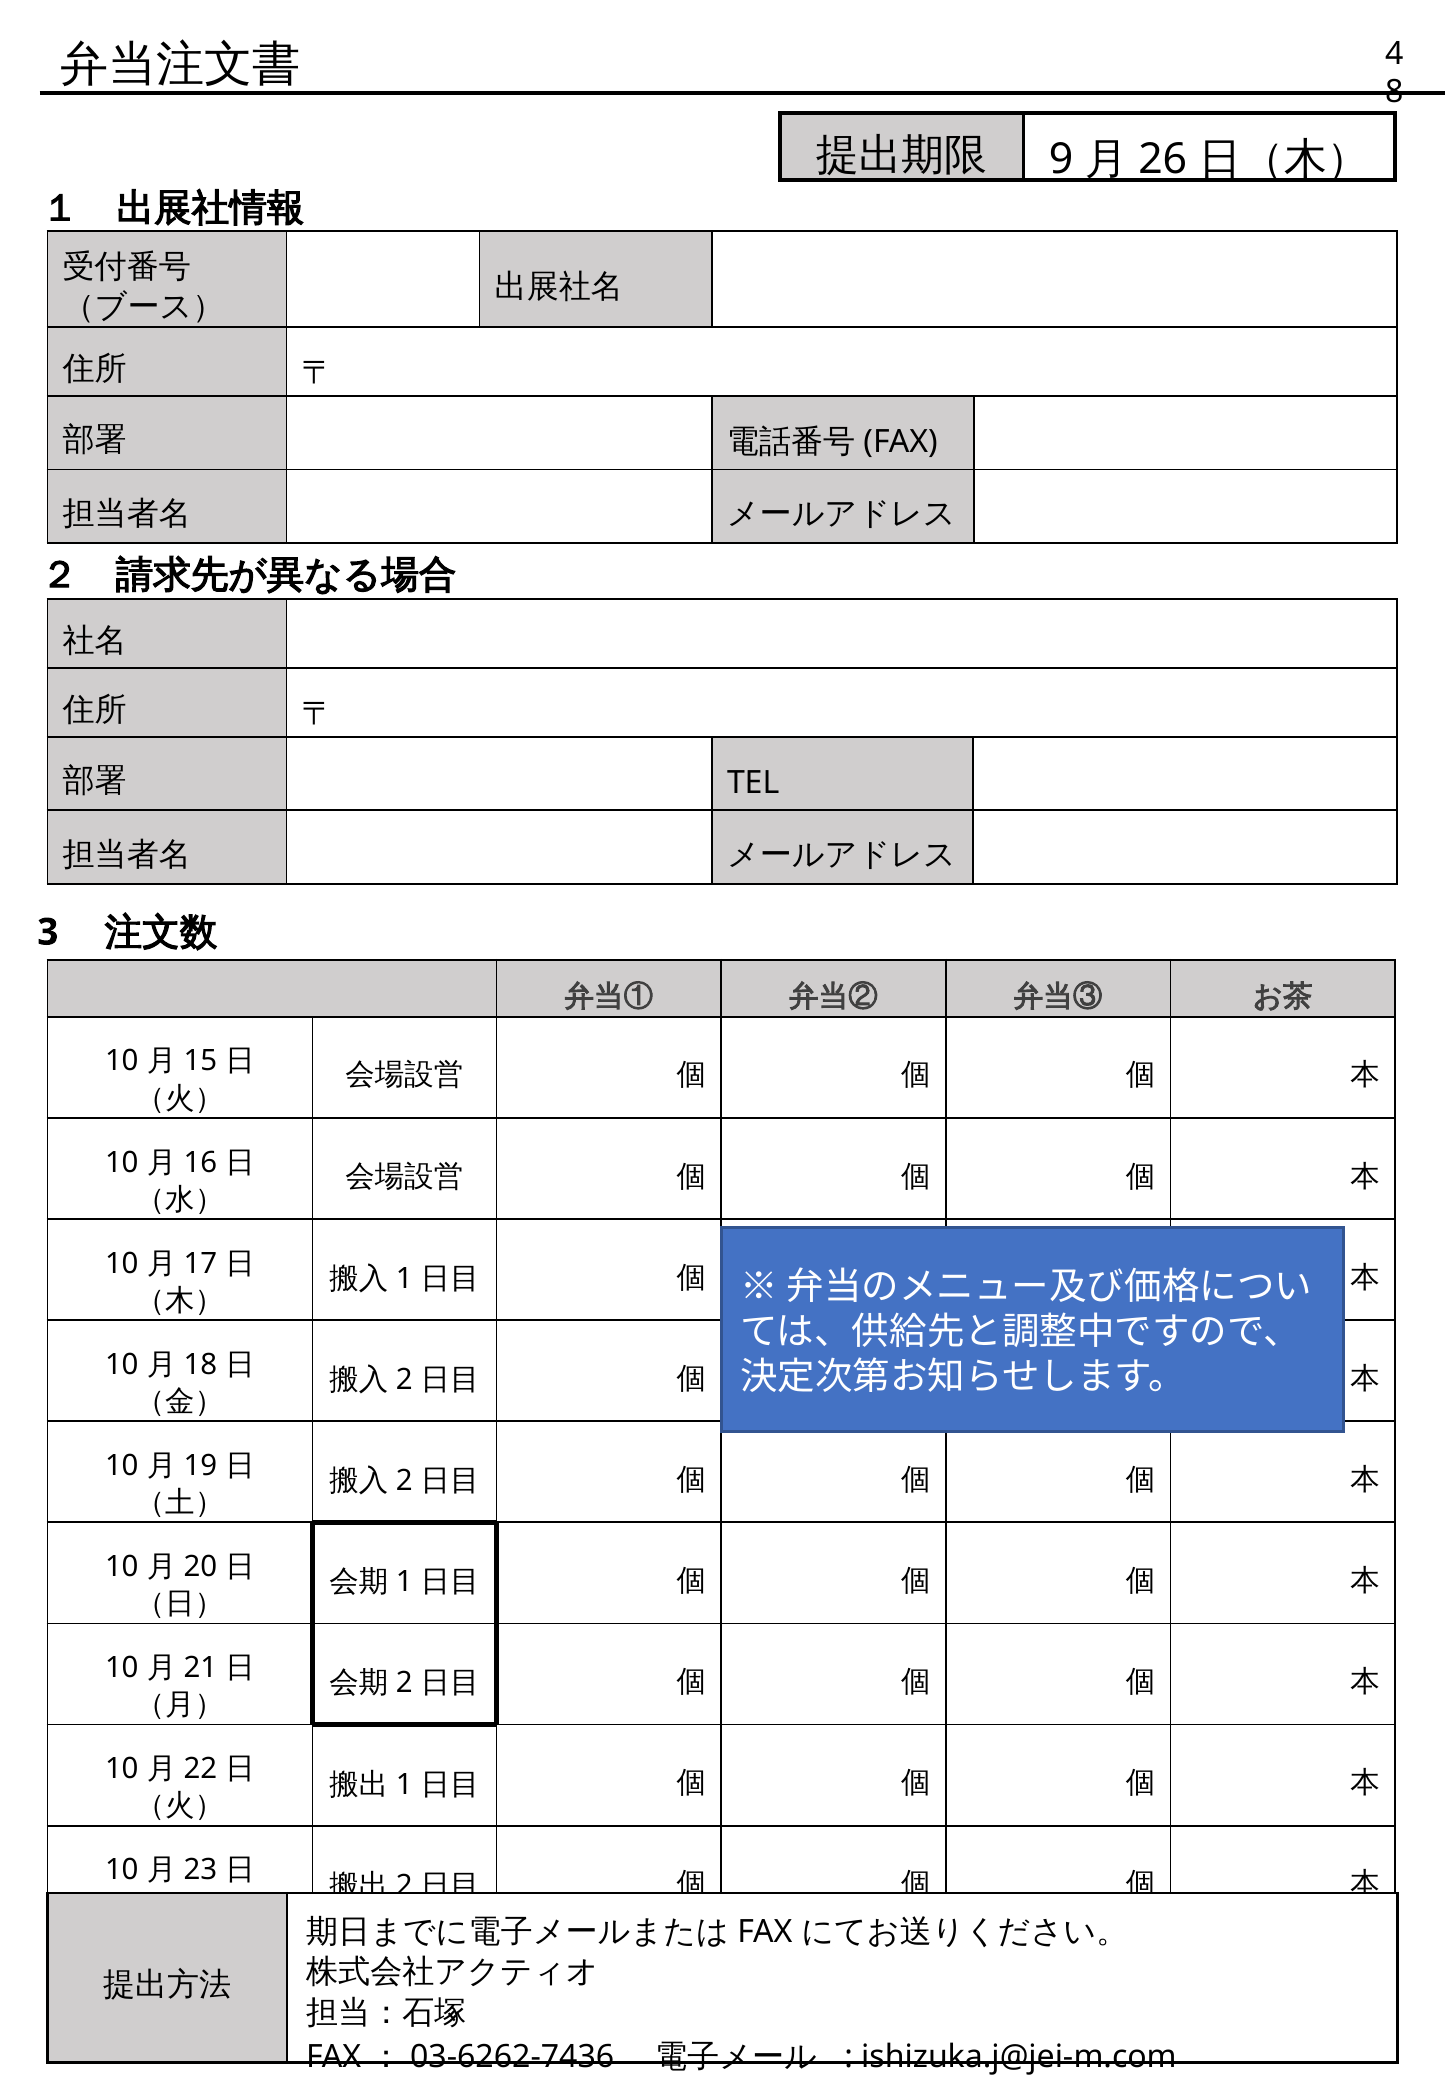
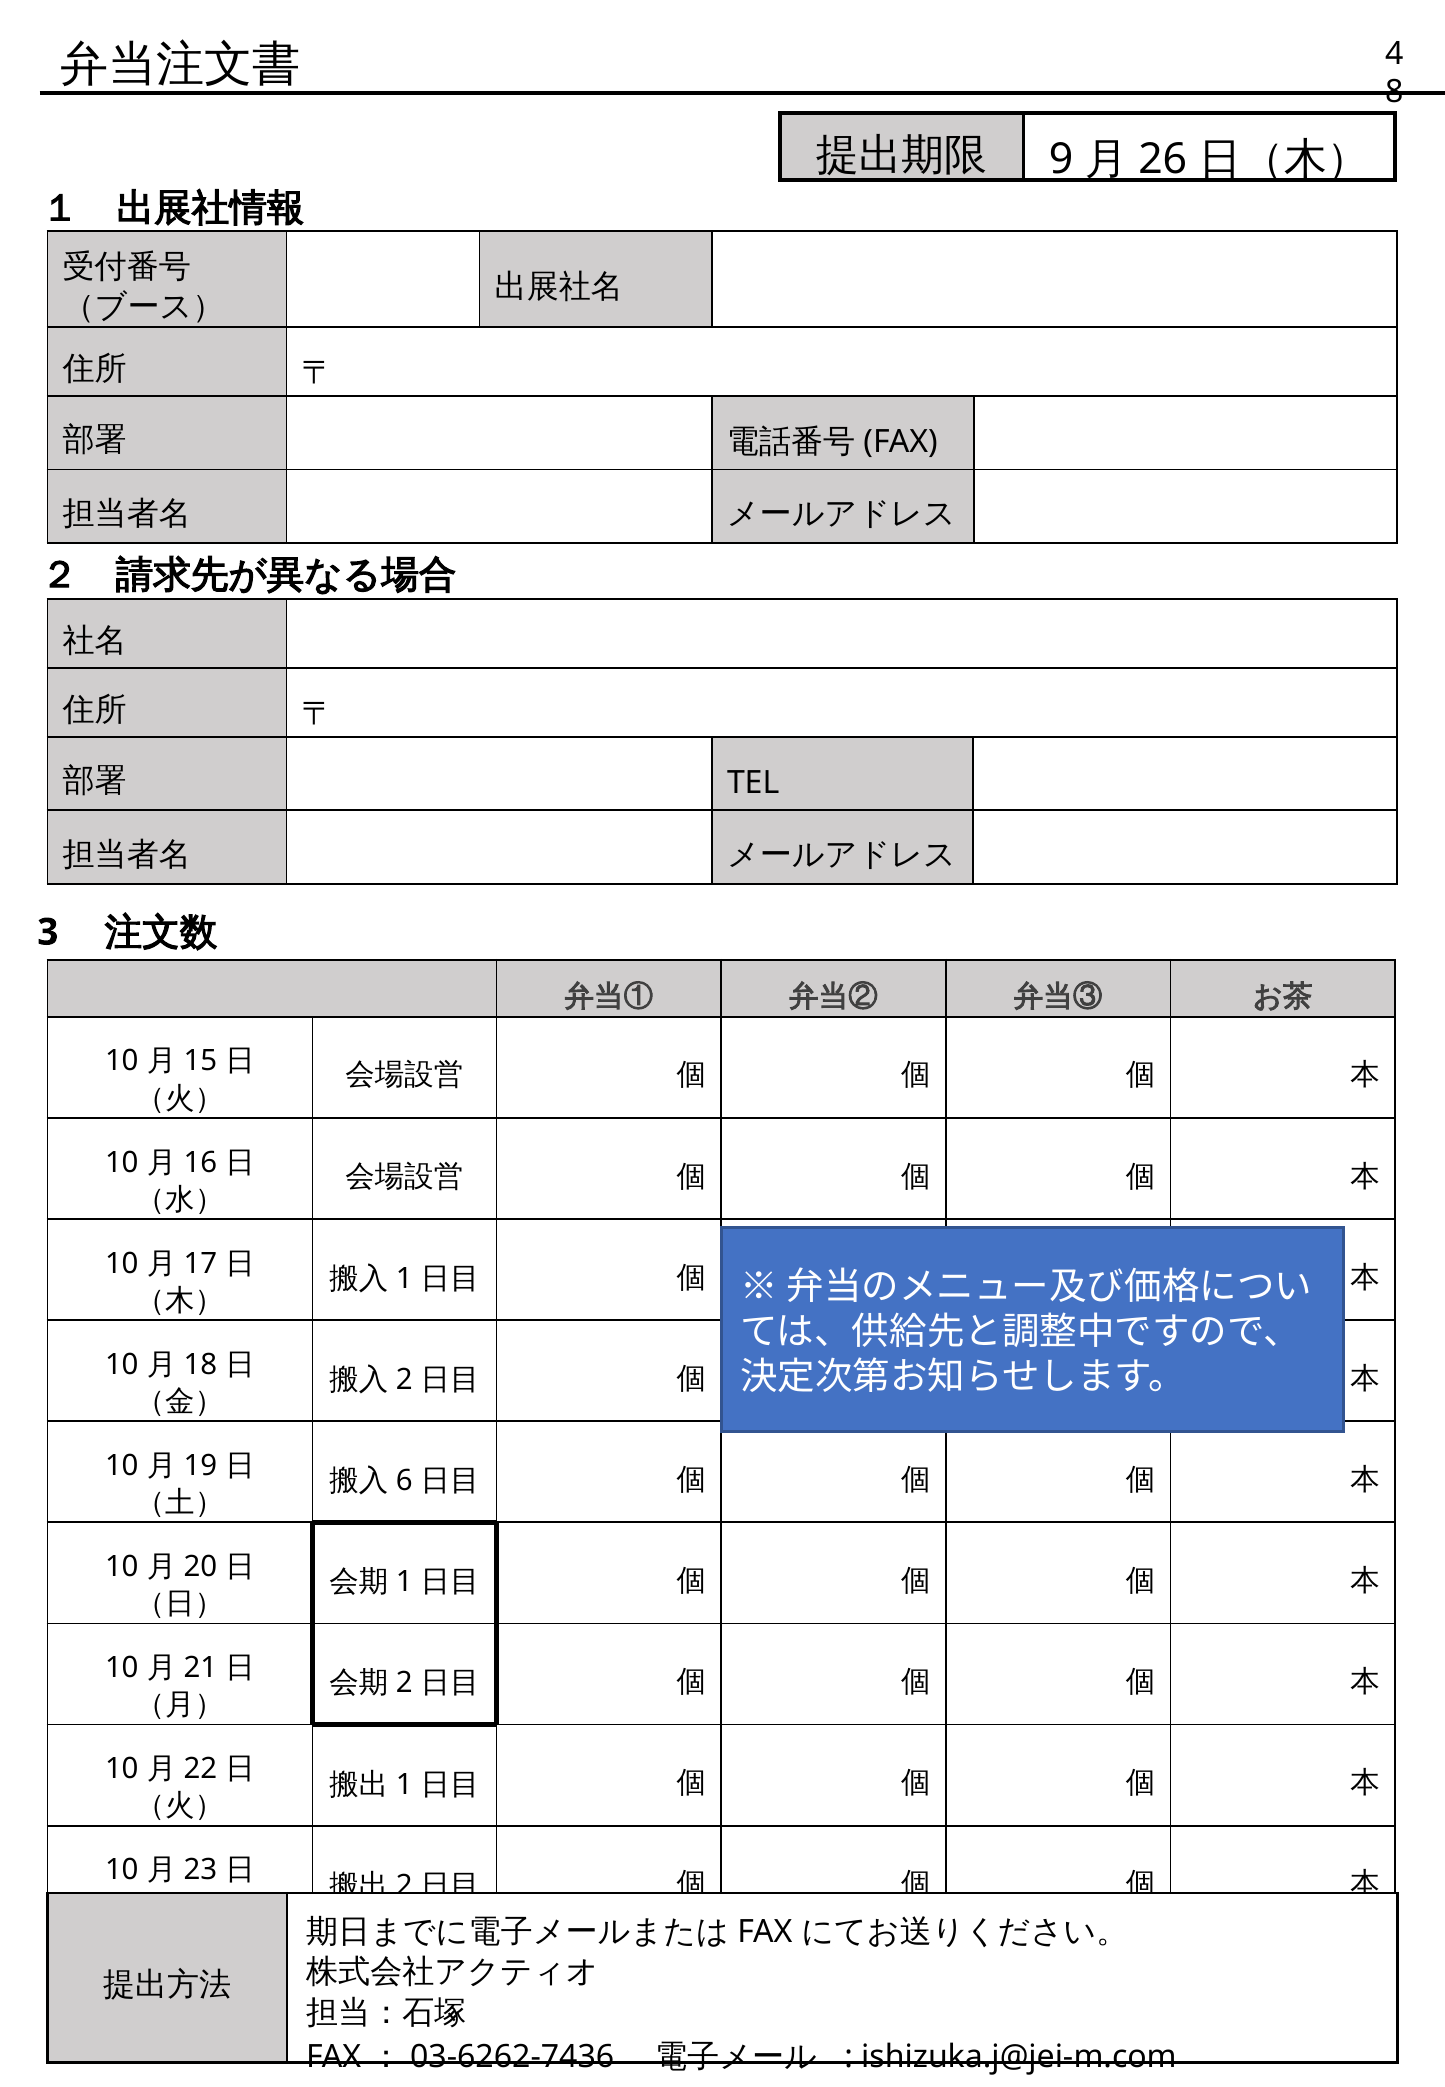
2 at (404, 1481): 2 -> 6
